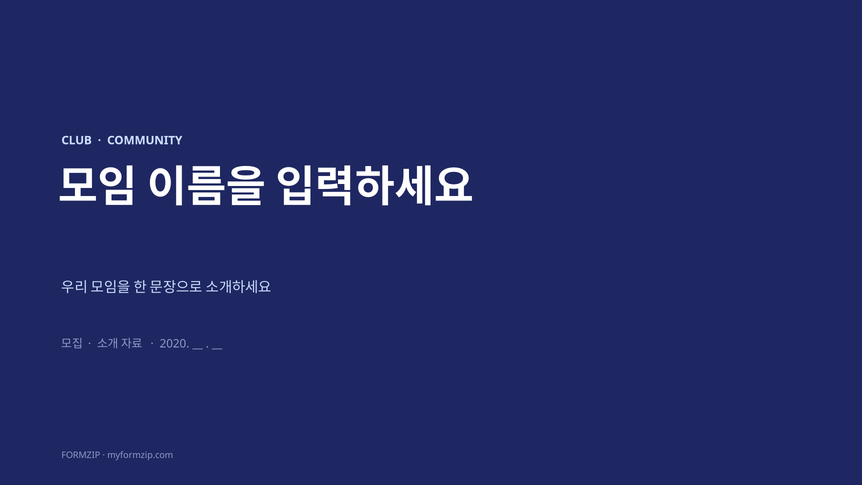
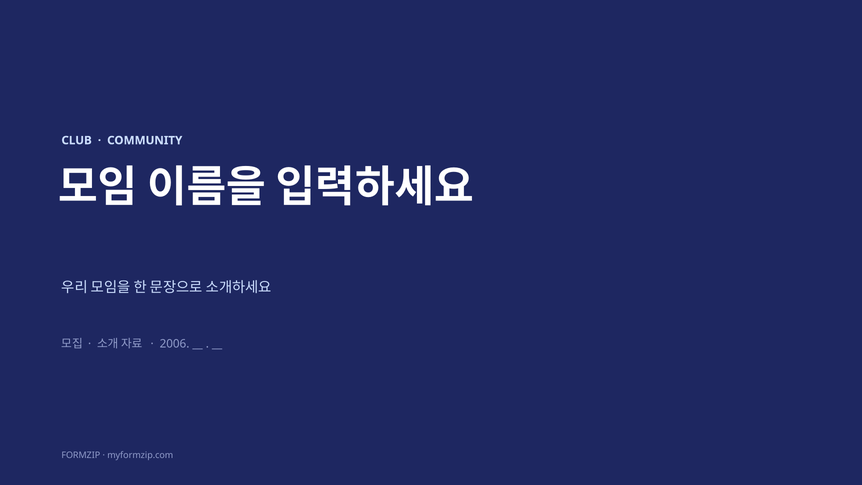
2020: 2020 -> 2006
